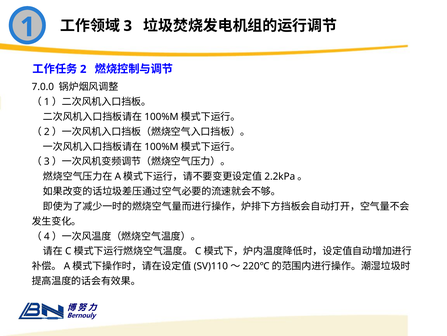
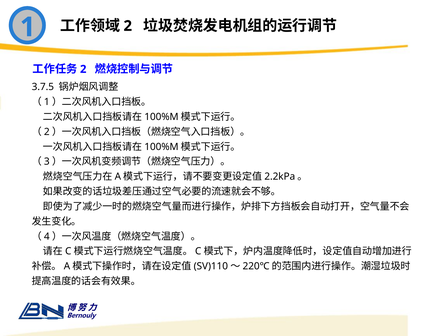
3 at (128, 26): 3 -> 2
7.0.0: 7.0.0 -> 3.7.5
